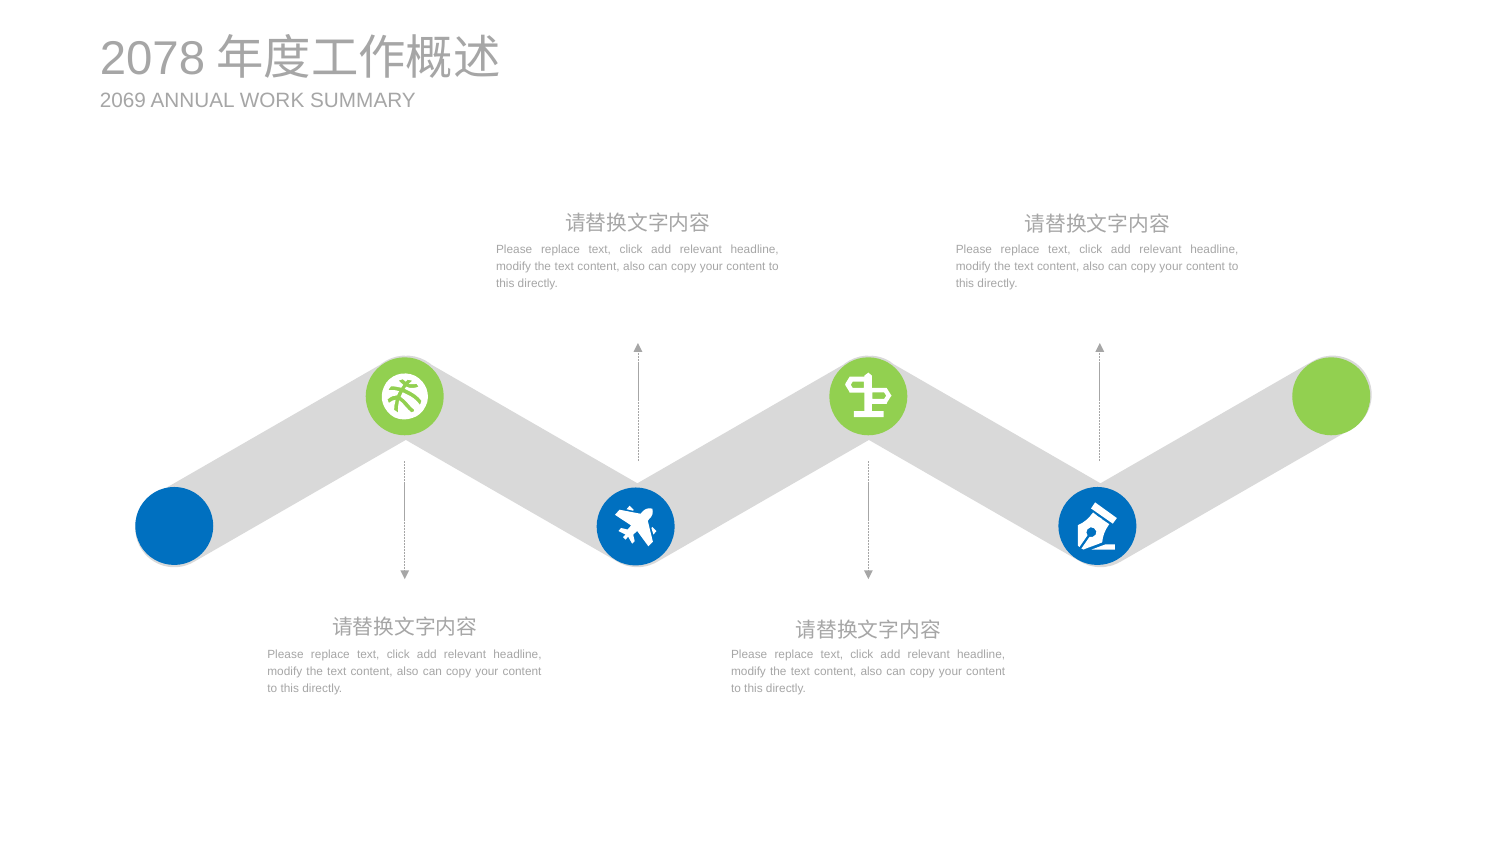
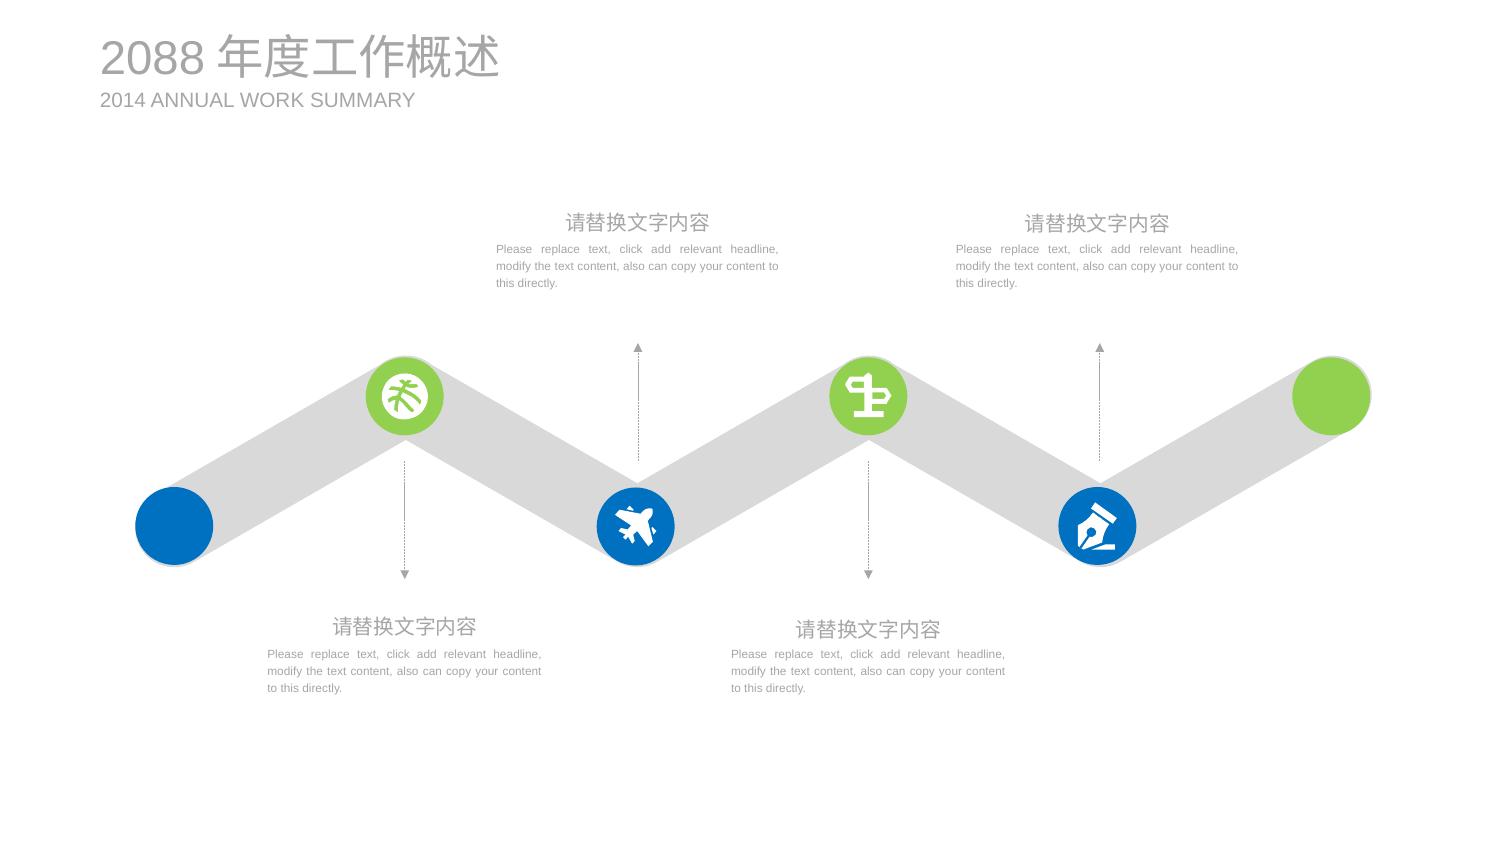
2078: 2078 -> 2088
2069: 2069 -> 2014
